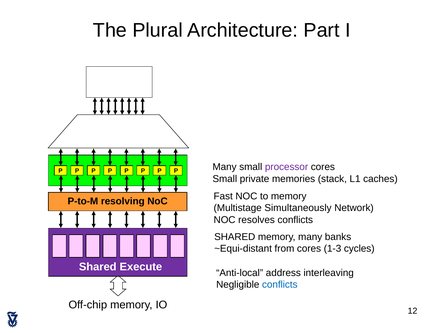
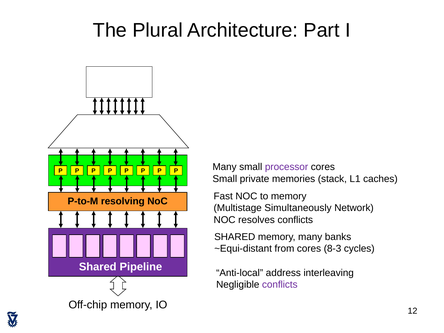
1-3: 1-3 -> 8-3
Execute: Execute -> Pipeline
conflicts at (280, 285) colour: blue -> purple
